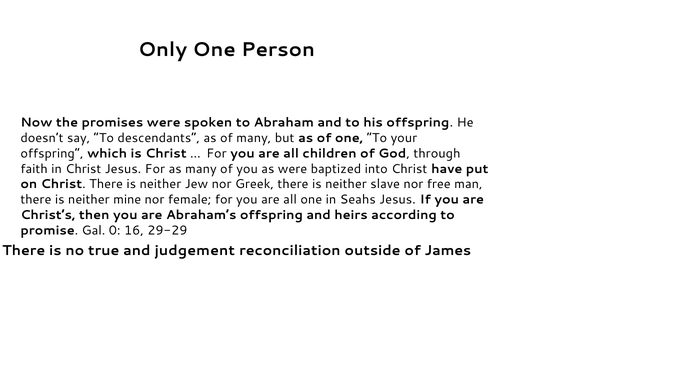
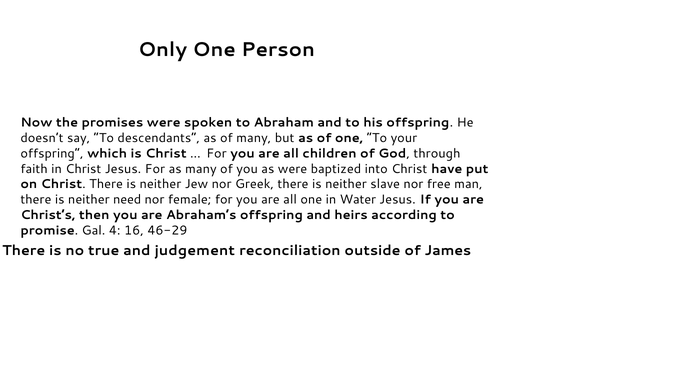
mine: mine -> need
Seahs: Seahs -> Water
0: 0 -> 4
29-29: 29-29 -> 46-29
